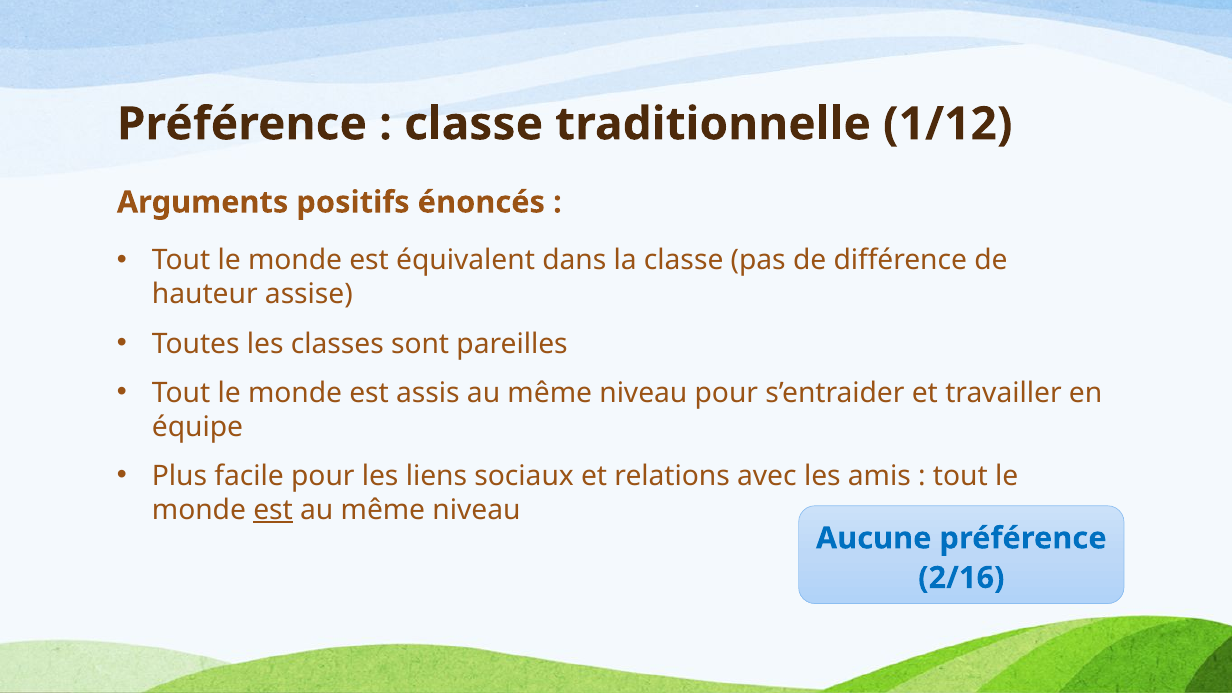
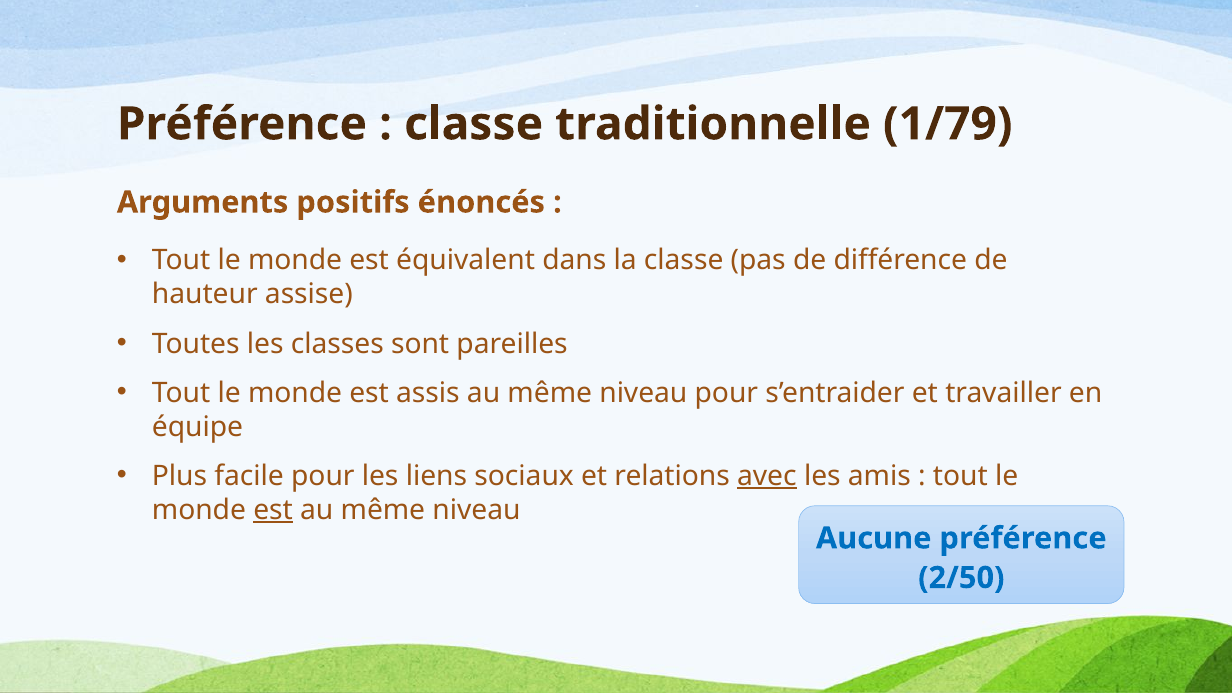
1/12: 1/12 -> 1/79
avec underline: none -> present
2/16: 2/16 -> 2/50
